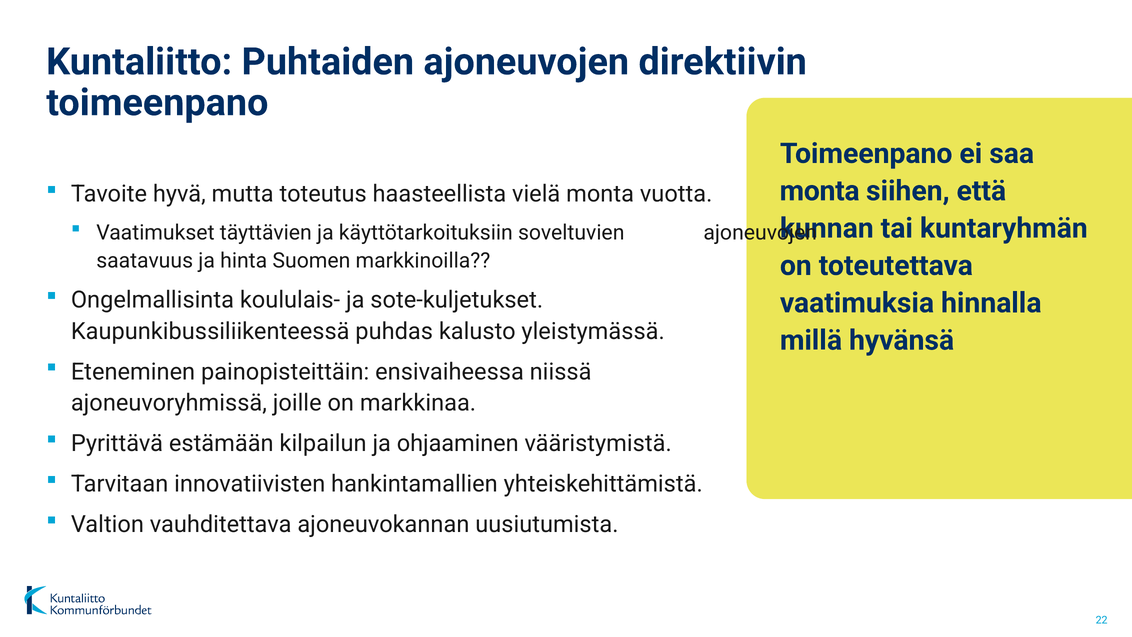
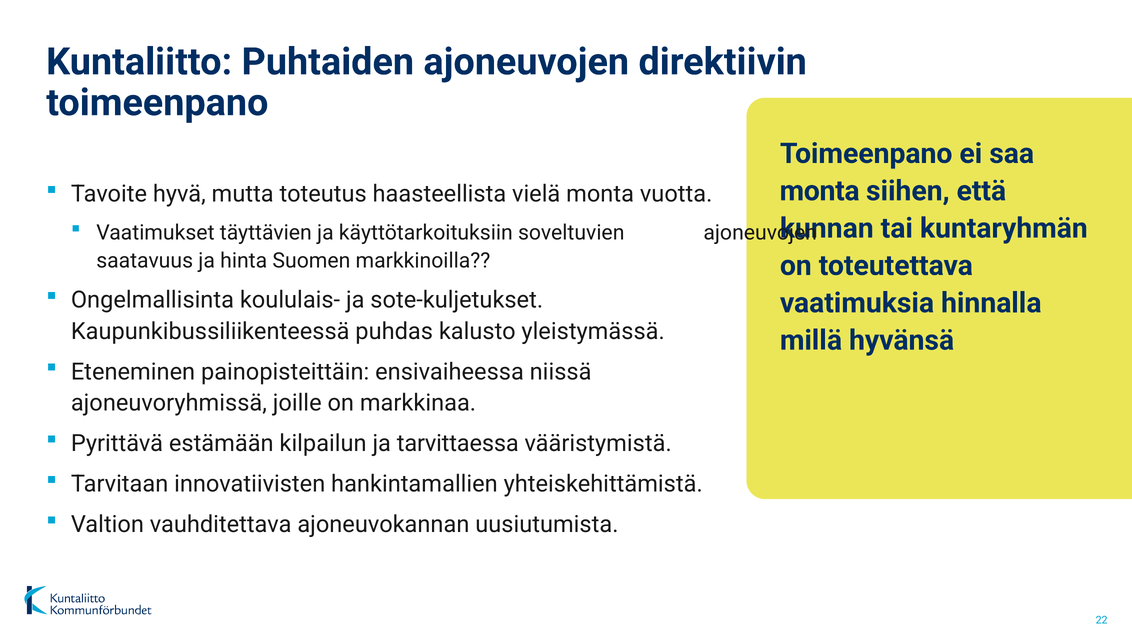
ohjaaminen: ohjaaminen -> tarvittaessa
